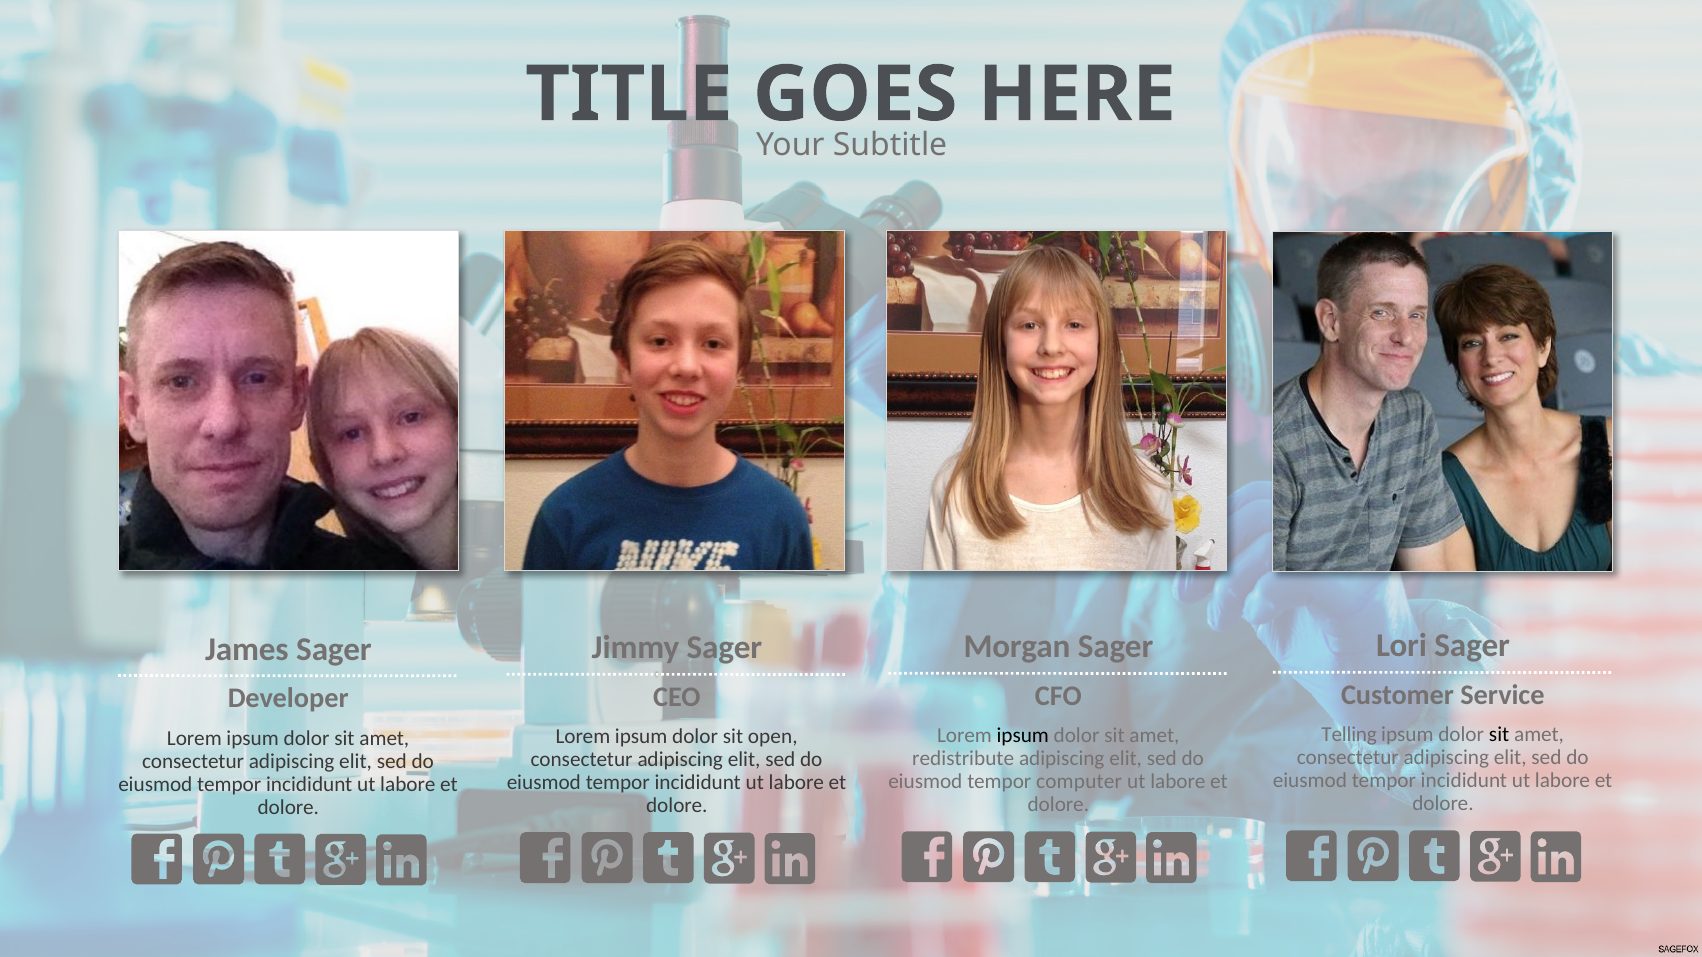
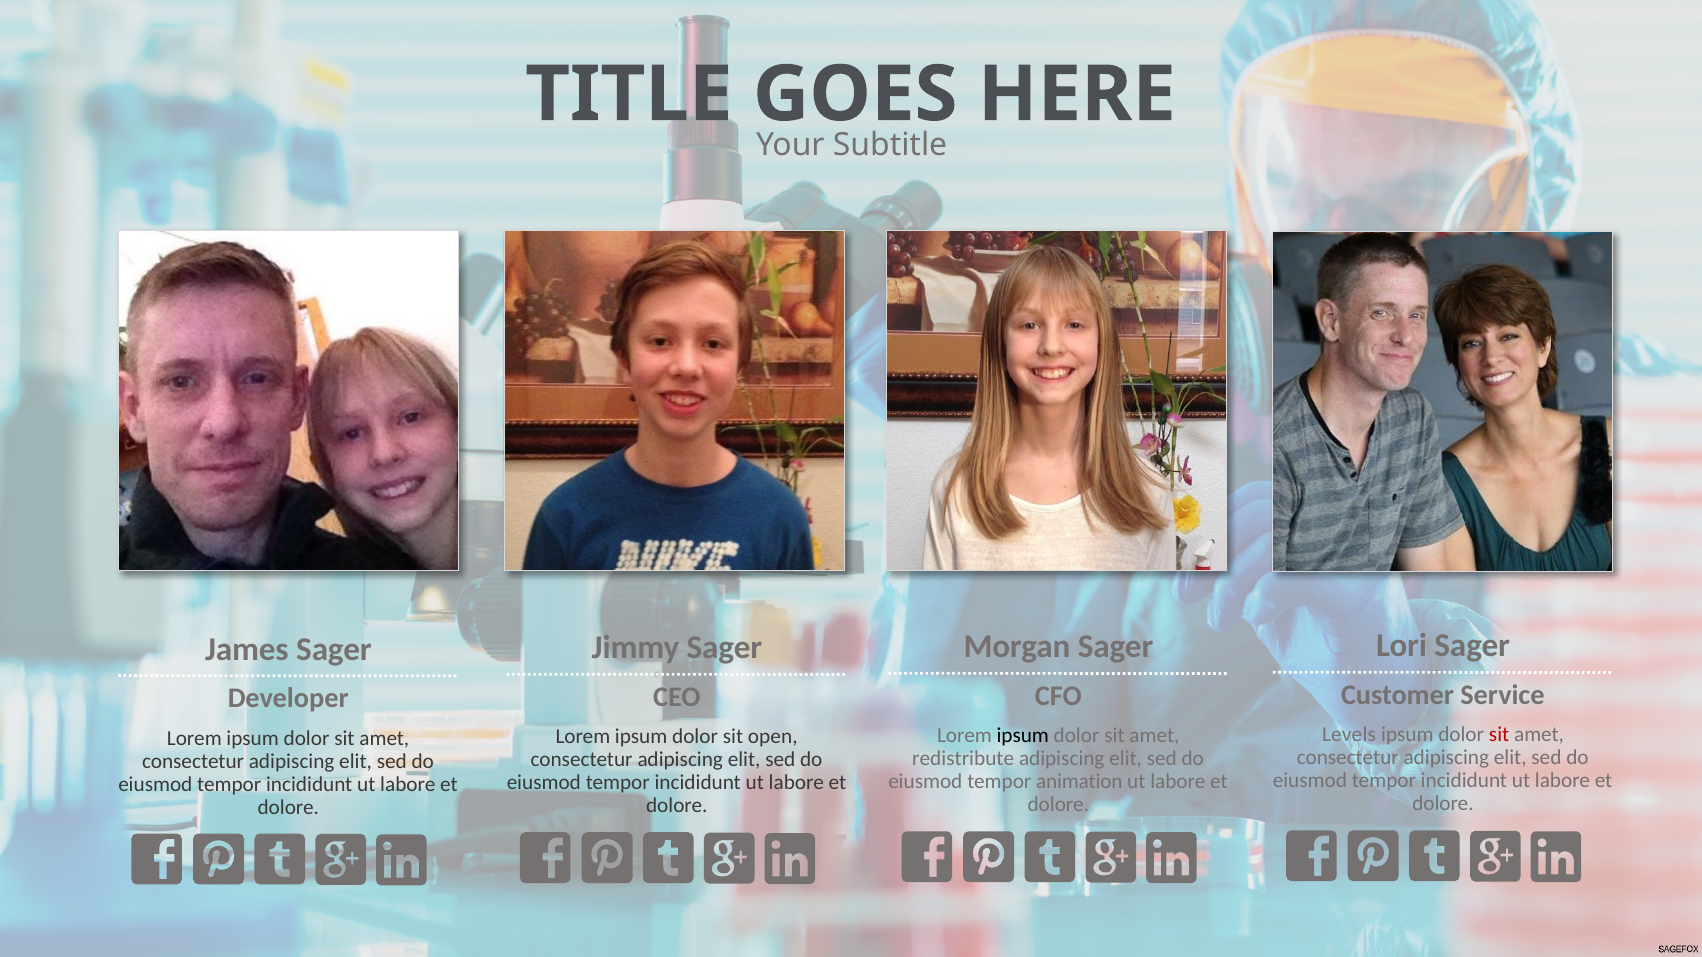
Telling: Telling -> Levels
sit at (1499, 735) colour: black -> red
computer: computer -> animation
